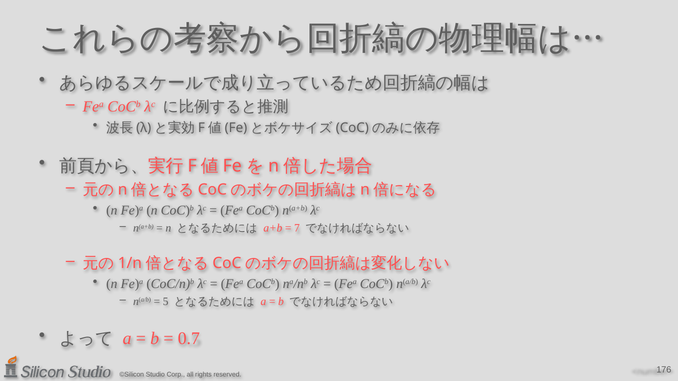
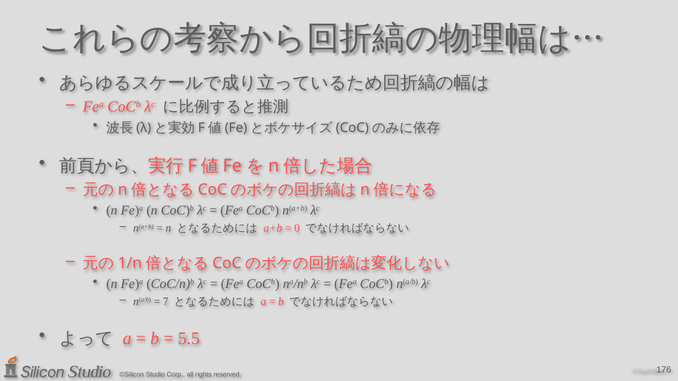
7: 7 -> 0
5: 5 -> 7
0.7: 0.7 -> 5.5
